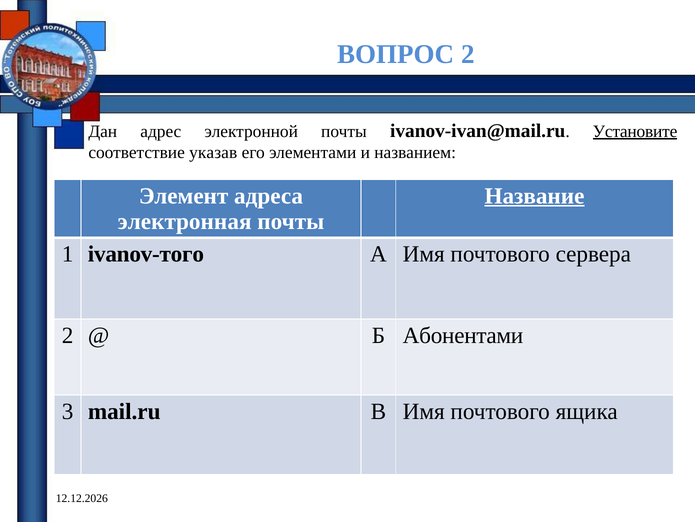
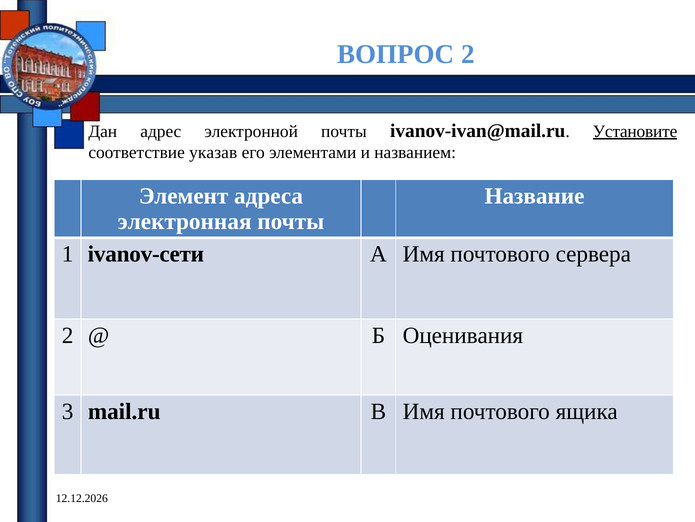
Название underline: present -> none
ivanov-того: ivanov-того -> ivanov-сети
Абонентами: Абонентами -> Оценивания
